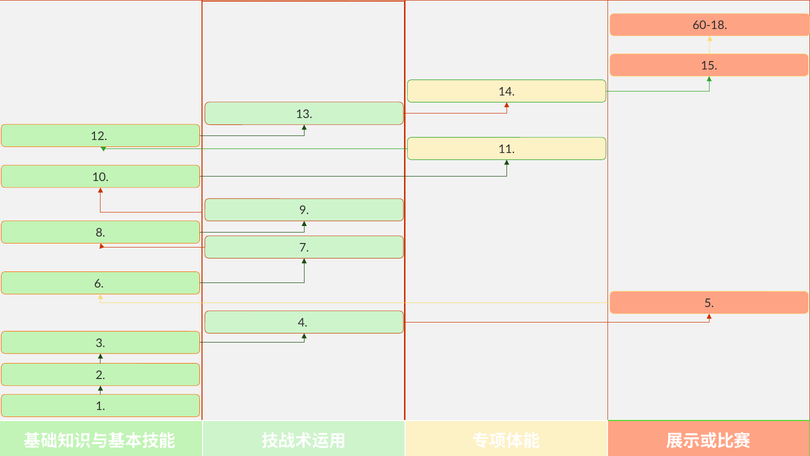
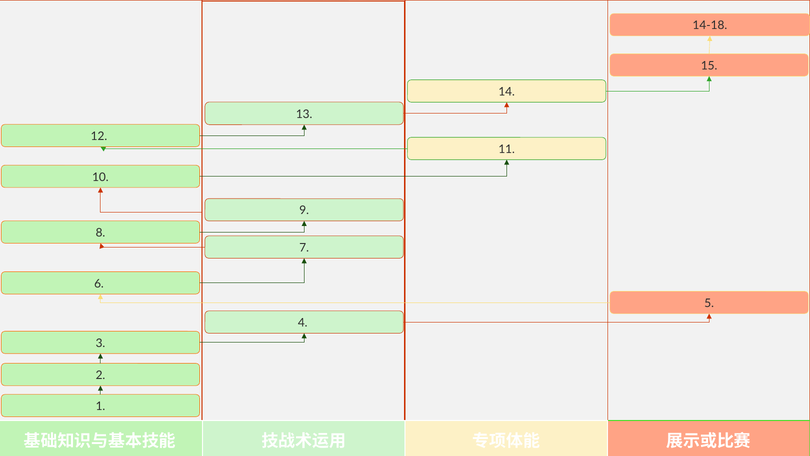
60-18: 60-18 -> 14-18
